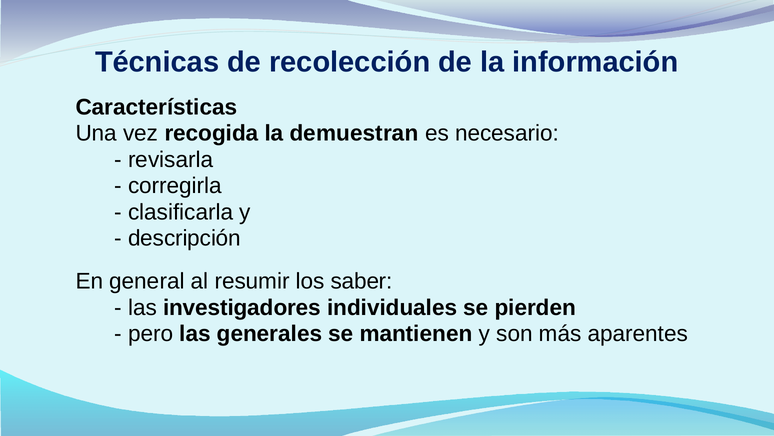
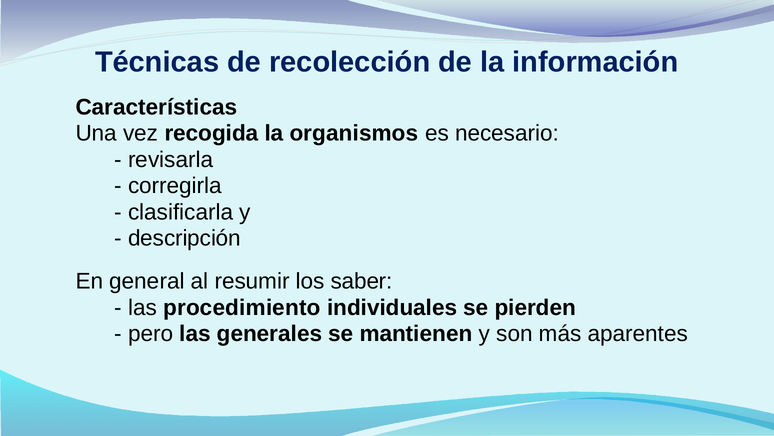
demuestran: demuestran -> organismos
investigadores: investigadores -> procedimiento
